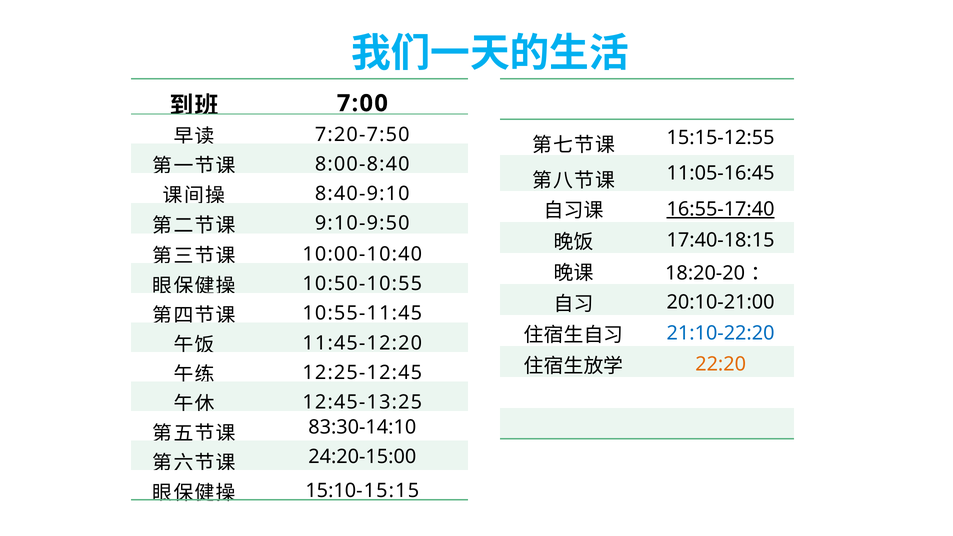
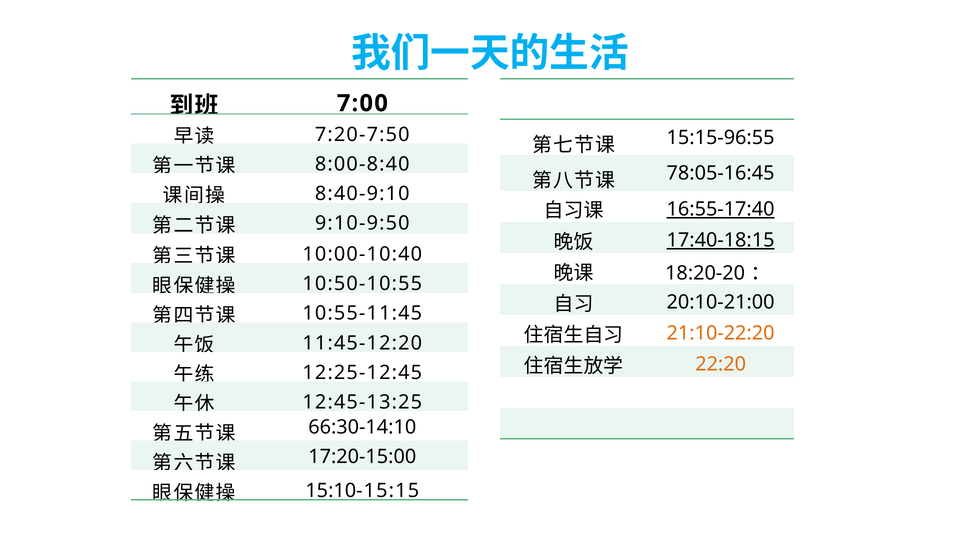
15:15-12:55: 15:15-12:55 -> 15:15-96:55
11:05-16:45: 11:05-16:45 -> 78:05-16:45
17:40-18:15 underline: none -> present
21:10-22:20 colour: blue -> orange
83:30-14:10: 83:30-14:10 -> 66:30-14:10
24:20-15:00: 24:20-15:00 -> 17:20-15:00
